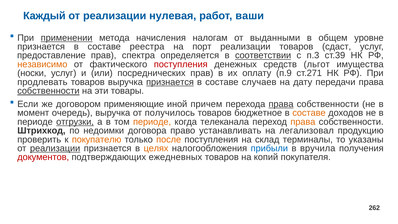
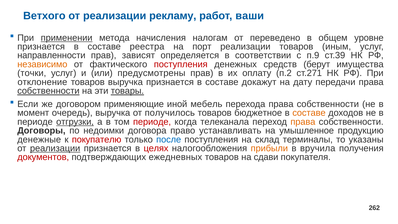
Каждый: Каждый -> Ветхого
нулевая: нулевая -> рекламу
выданными: выданными -> переведено
сдаст: сдаст -> иным
предоставление: предоставление -> направленности
спектра: спектра -> зависят
соответствии underline: present -> none
п.3: п.3 -> п.9
льгот: льгот -> берут
носки: носки -> точки
посреднических: посреднических -> предусмотрены
п.9: п.9 -> п.2
продлевать: продлевать -> отклонение
признается at (170, 82) underline: present -> none
случаев: случаев -> докажут
товары underline: none -> present
причем: причем -> мебель
права at (281, 104) underline: present -> none
периоде at (152, 122) colour: orange -> red
Штрихкод: Штрихкод -> Договоры
легализовал: легализовал -> умышленное
проверить: проверить -> денежные
покупателю colour: orange -> red
после colour: orange -> blue
целях colour: orange -> red
прибыли colour: blue -> orange
копий: копий -> сдави
